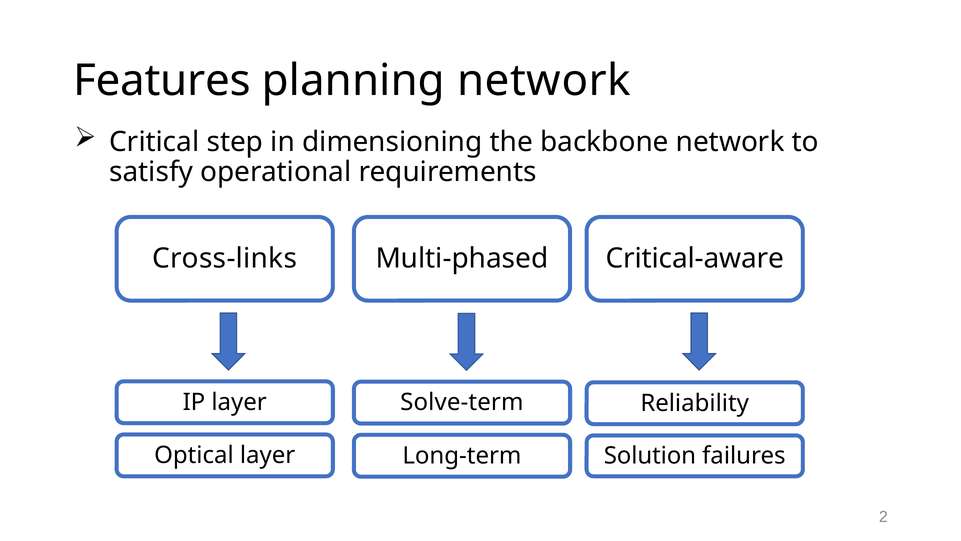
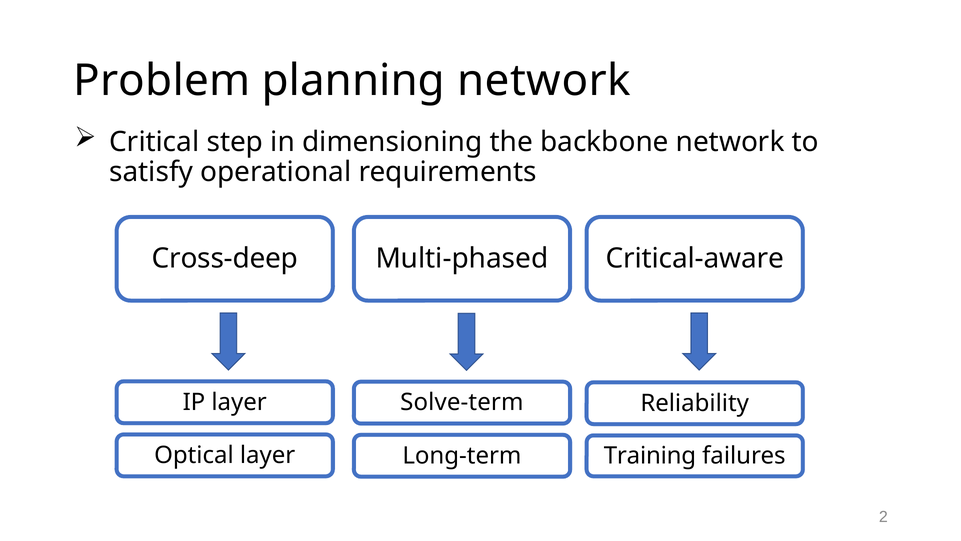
Features: Features -> Problem
Cross-links: Cross-links -> Cross-deep
Solution: Solution -> Training
